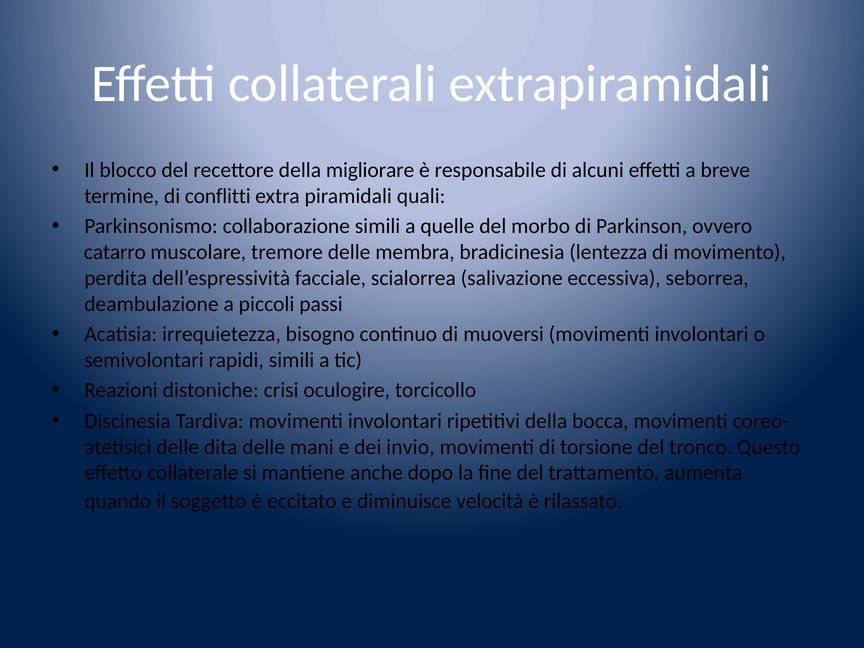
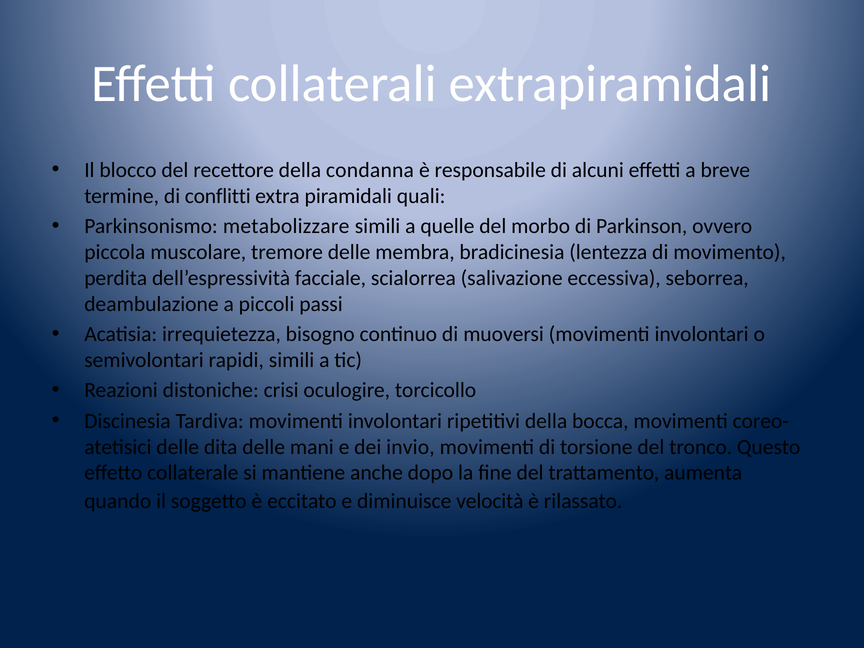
migliorare: migliorare -> condanna
collaborazione: collaborazione -> metabolizzare
catarro: catarro -> piccola
